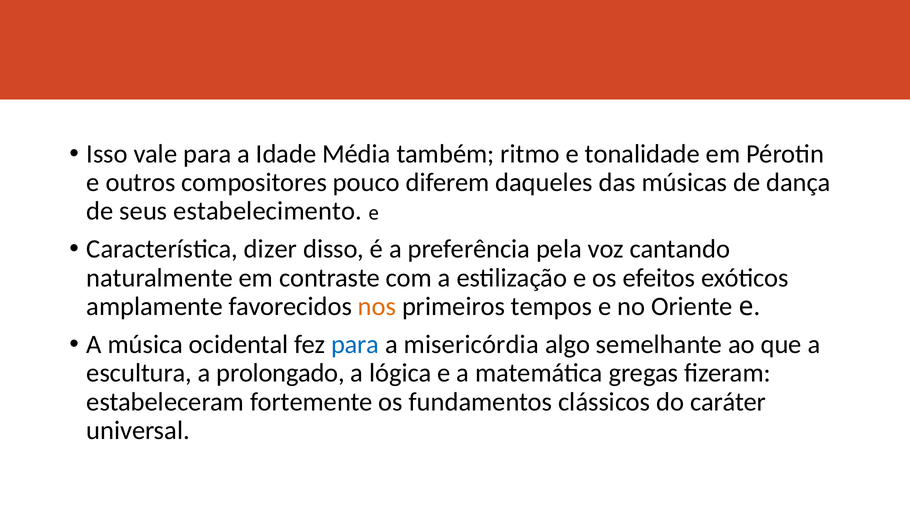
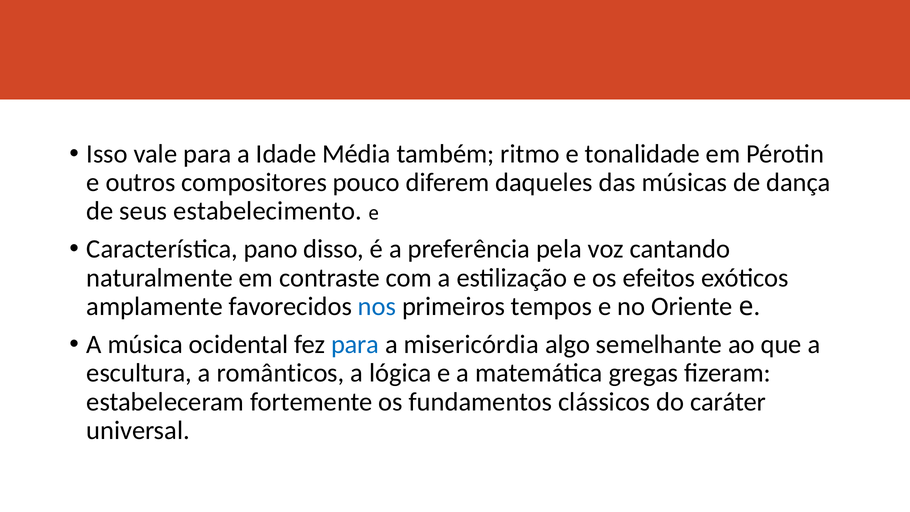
dizer: dizer -> pano
nos colour: orange -> blue
prolongado: prolongado -> românticos
